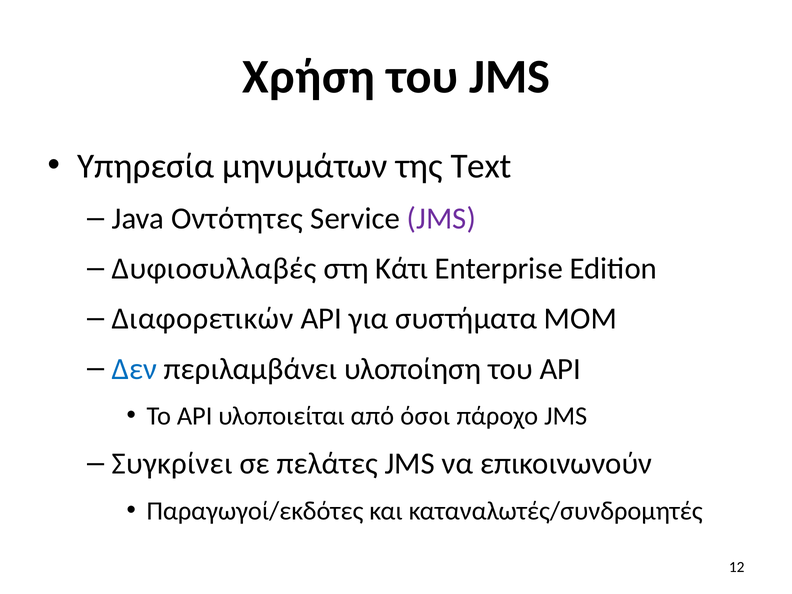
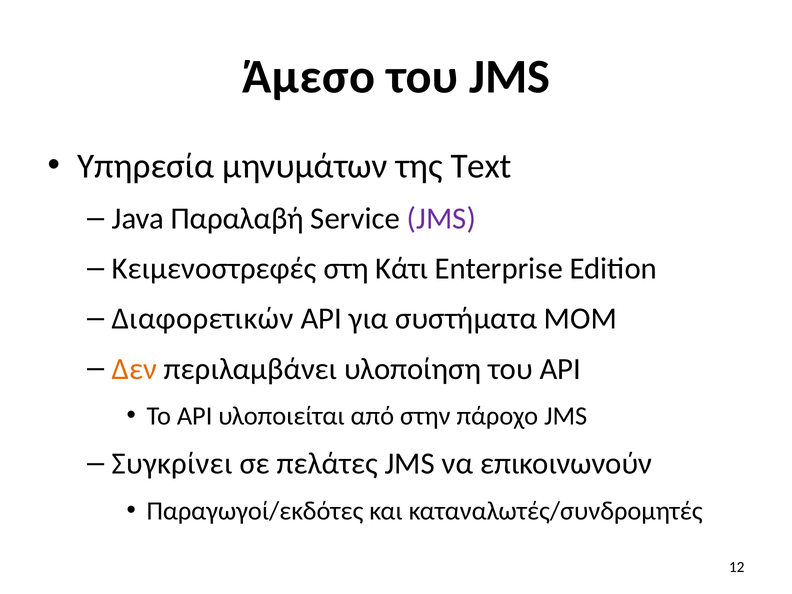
Χρήση: Χρήση -> Άμεσο
Οντότητες: Οντότητες -> Παραλαβή
Δυφιοσυλλαβές: Δυφιοσυλλαβές -> Κειμενοστρεφές
Δεν colour: blue -> orange
όσοι: όσοι -> στην
